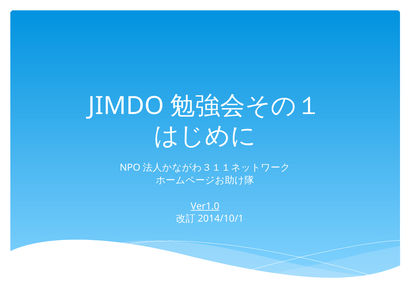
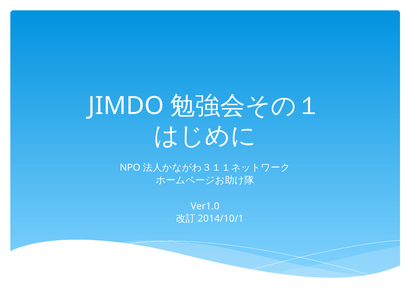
Ver1.0 underline: present -> none
